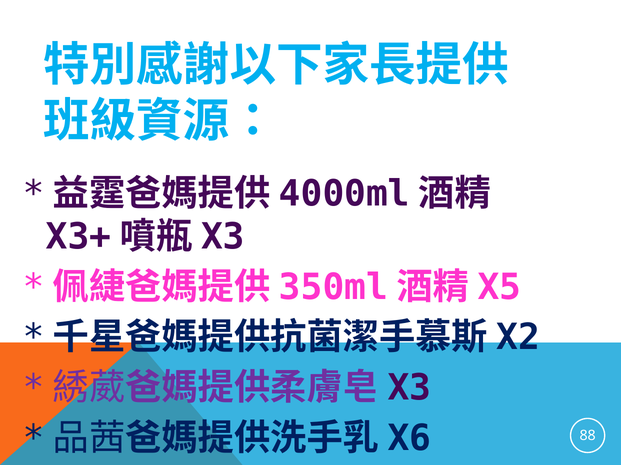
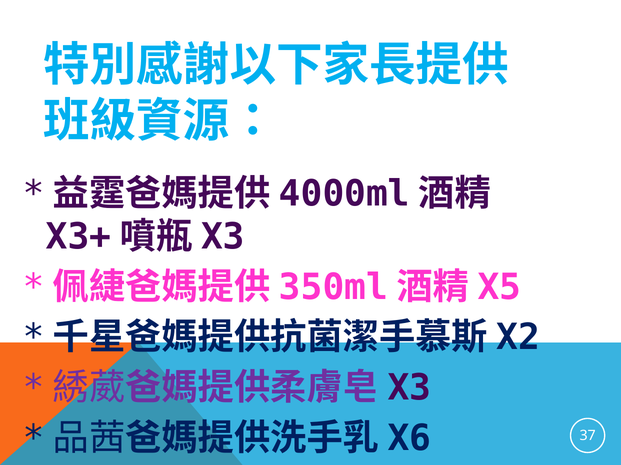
88: 88 -> 37
